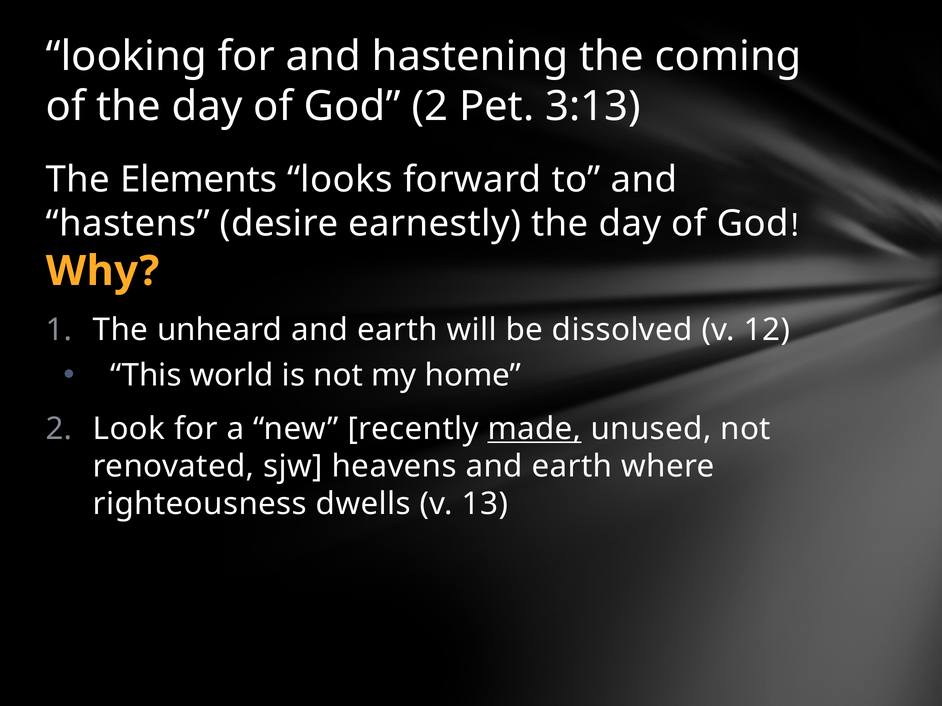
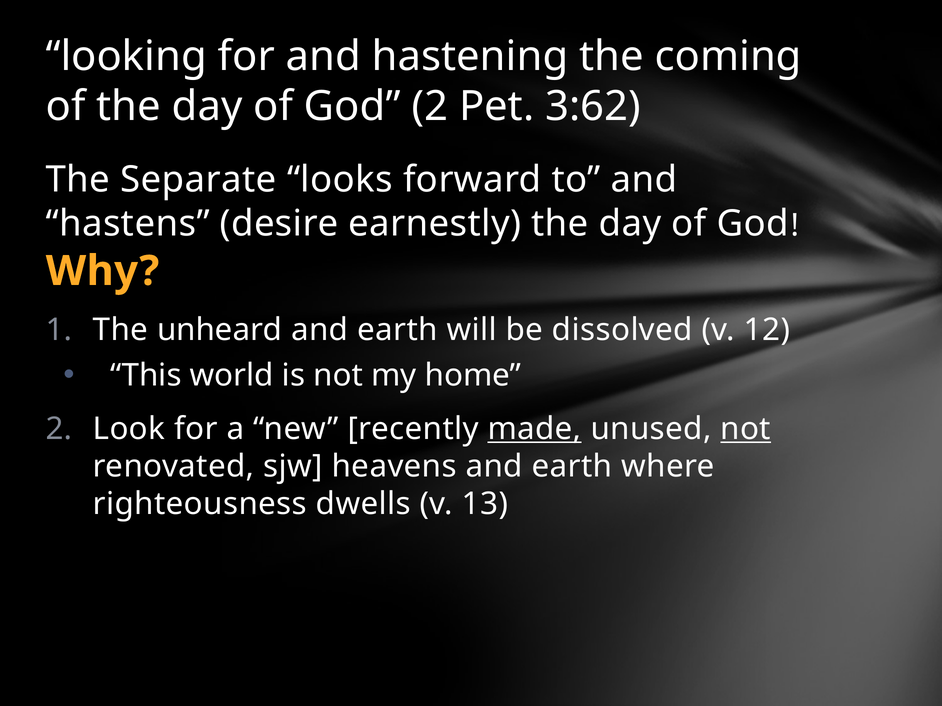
3:13: 3:13 -> 3:62
Elements: Elements -> Separate
not at (746, 429) underline: none -> present
